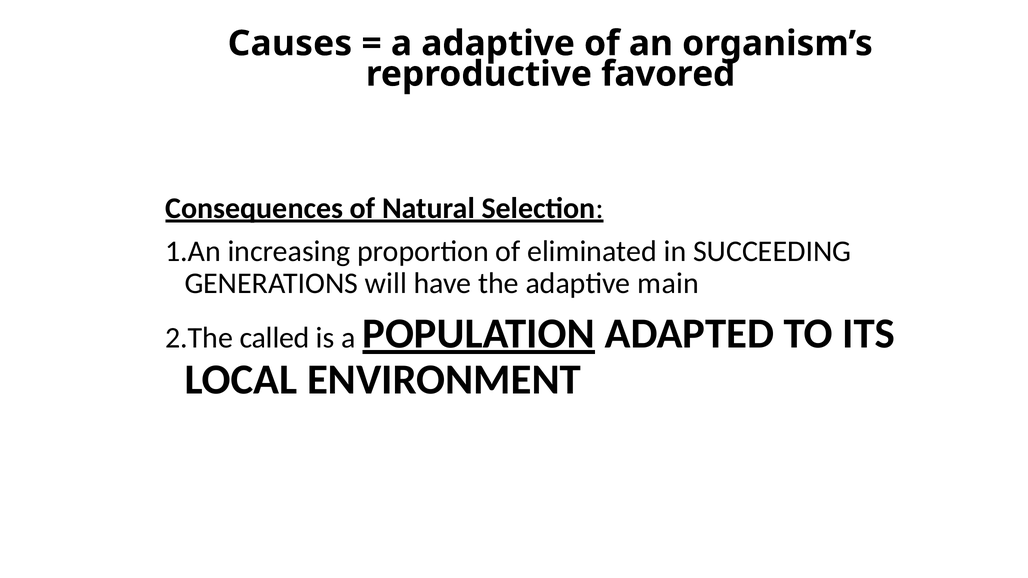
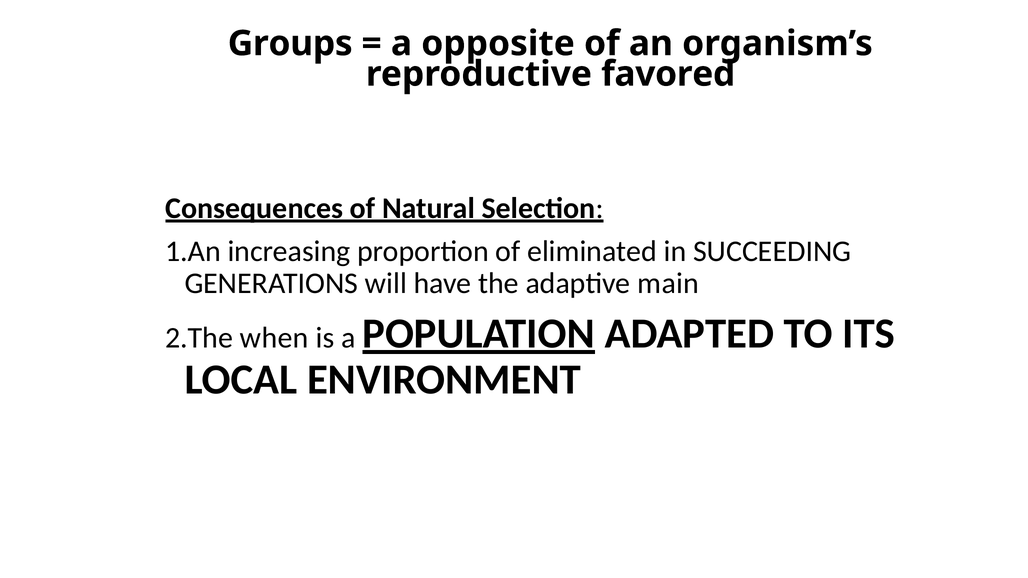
Causes: Causes -> Groups
a adaptive: adaptive -> opposite
called: called -> when
